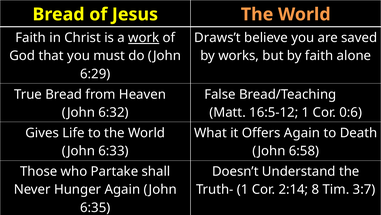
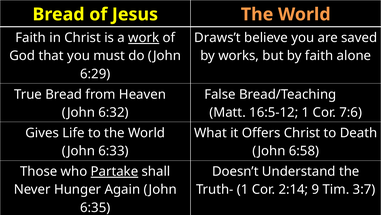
0:6: 0:6 -> 7:6
Offers Again: Again -> Christ
Partake underline: none -> present
8: 8 -> 9
